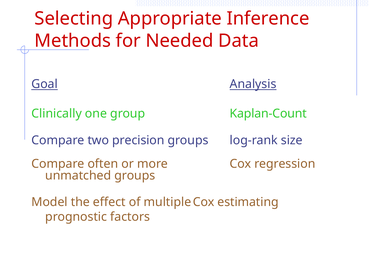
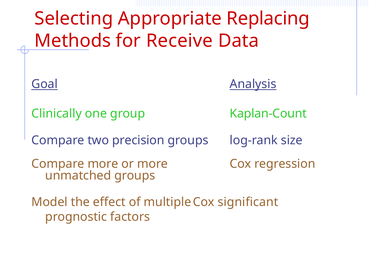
Inference: Inference -> Replacing
Needed: Needed -> Receive
Compare often: often -> more
estimating: estimating -> significant
